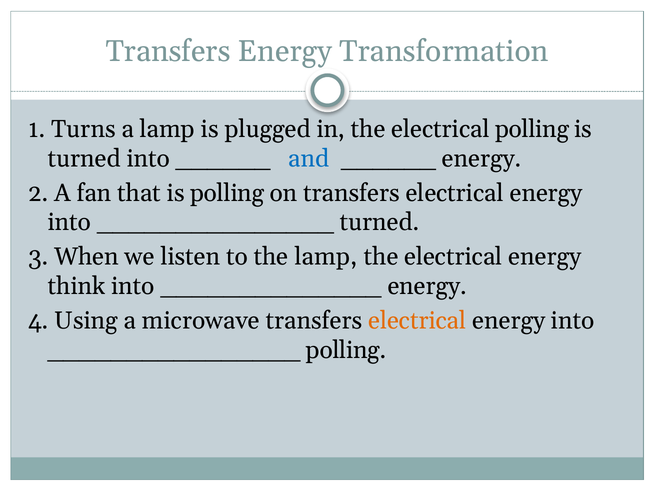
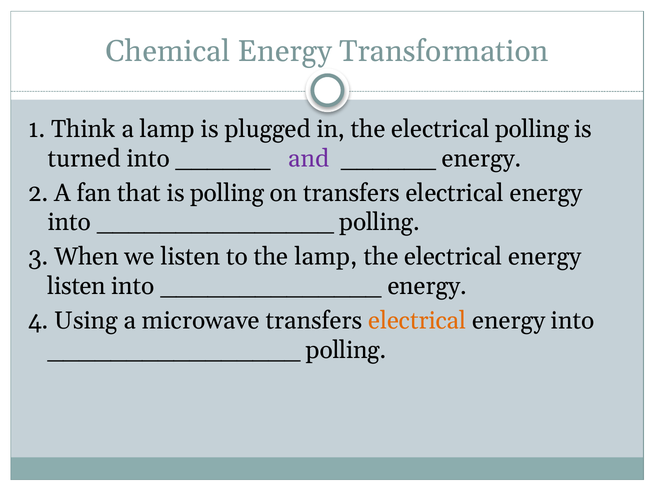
Transfers at (168, 52): Transfers -> Chemical
Turns: Turns -> Think
and colour: blue -> purple
turned at (379, 223): turned -> polling
think at (77, 286): think -> listen
